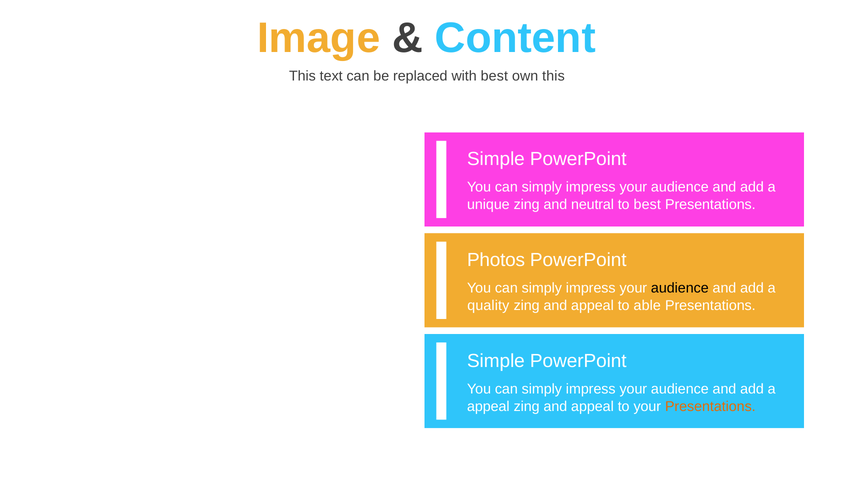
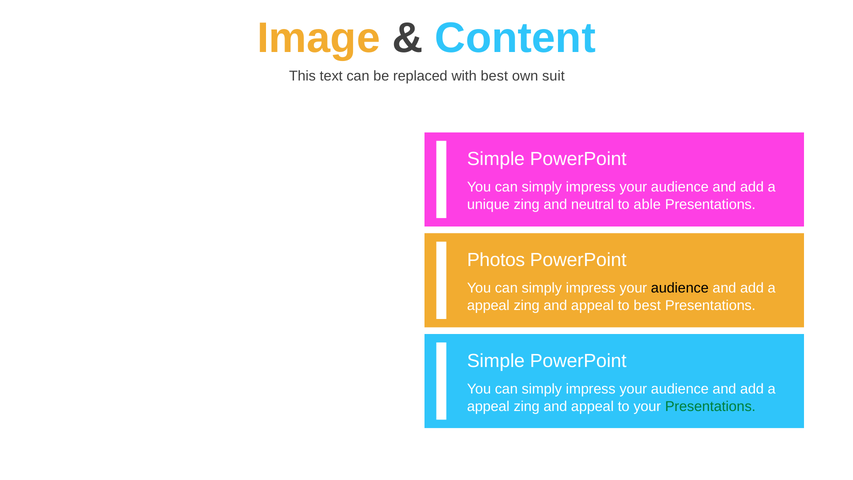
own this: this -> suit
to best: best -> able
quality at (488, 305): quality -> appeal
to able: able -> best
Presentations at (710, 406) colour: orange -> green
